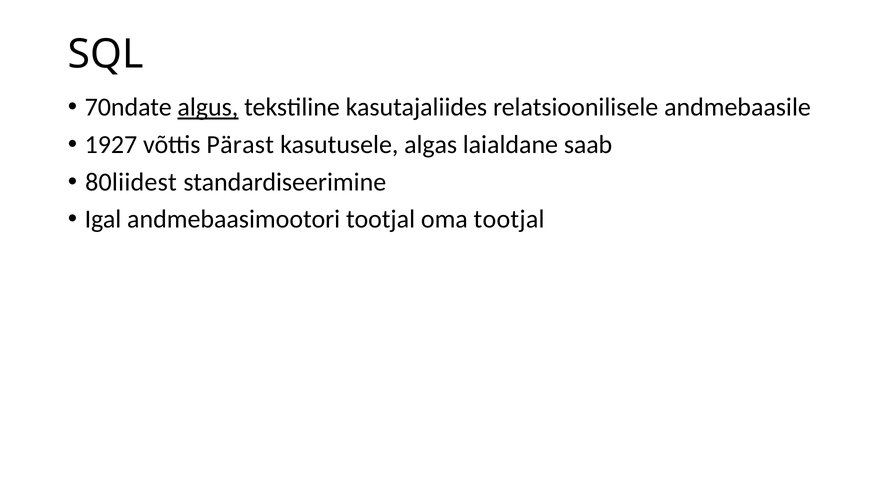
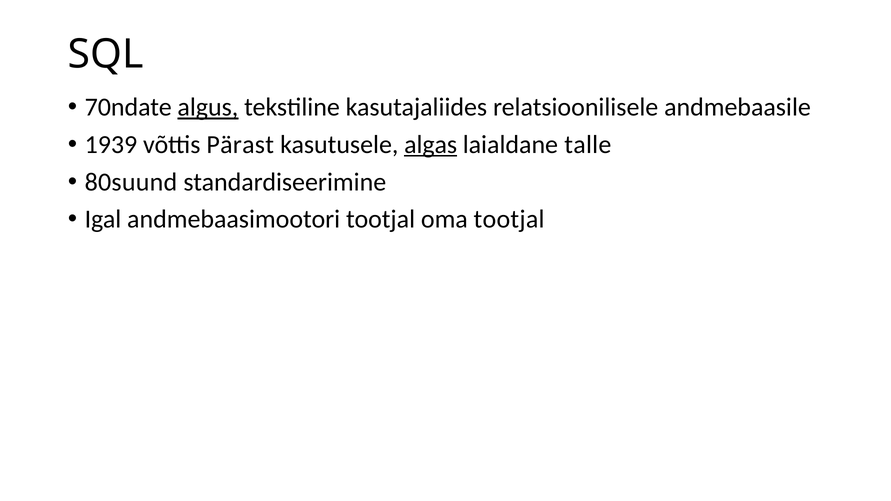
1927: 1927 -> 1939
algas underline: none -> present
saab: saab -> talle
80liidest: 80liidest -> 80suund
